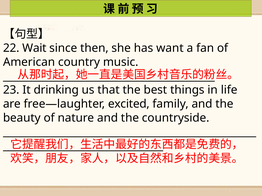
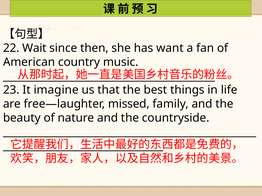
drinking: drinking -> imagine
excited: excited -> missed
